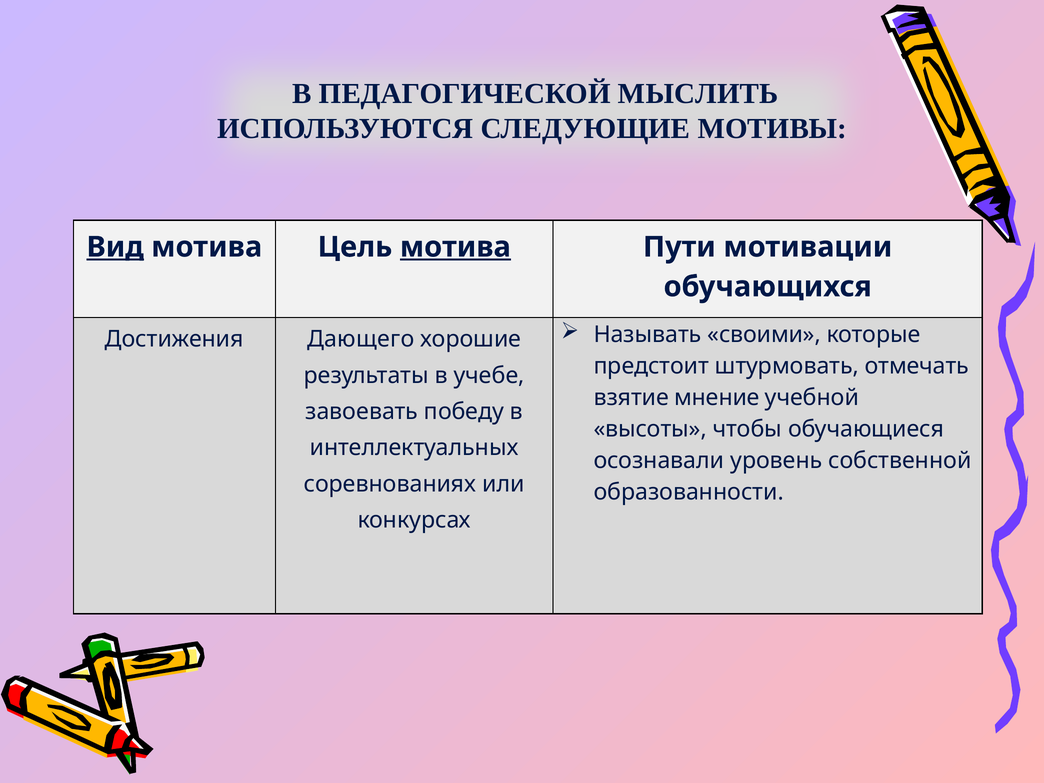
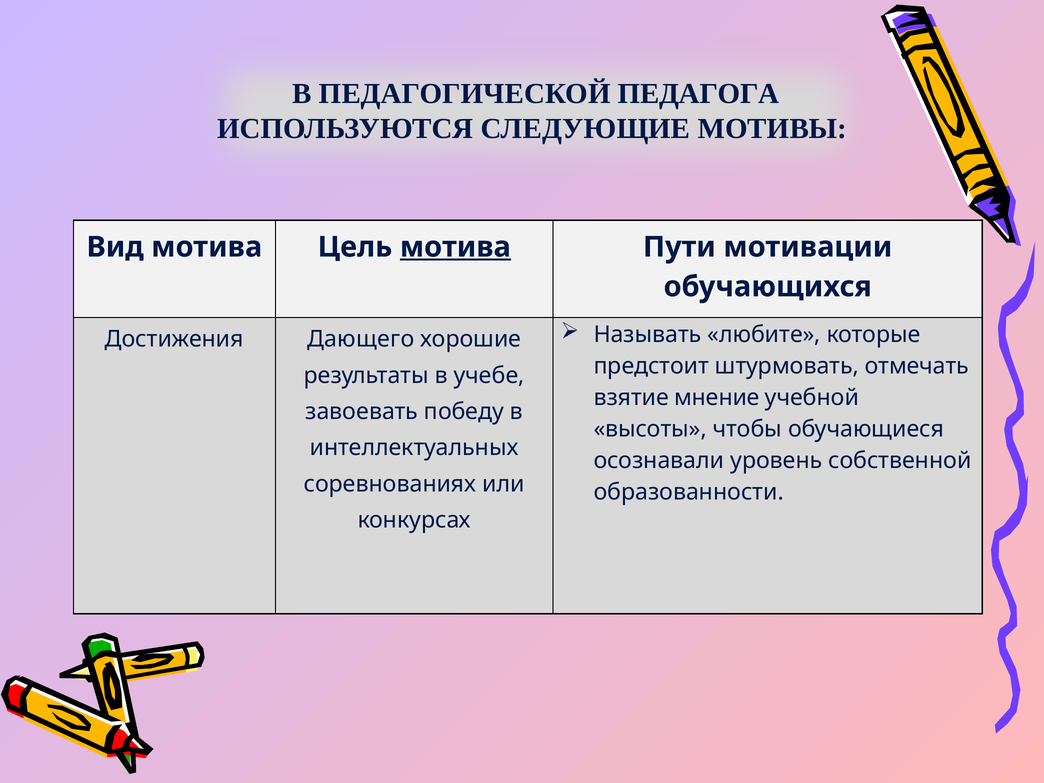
МЫСЛИТЬ: МЫСЛИТЬ -> ПЕДАГОГА
Вид underline: present -> none
своими: своими -> любите
